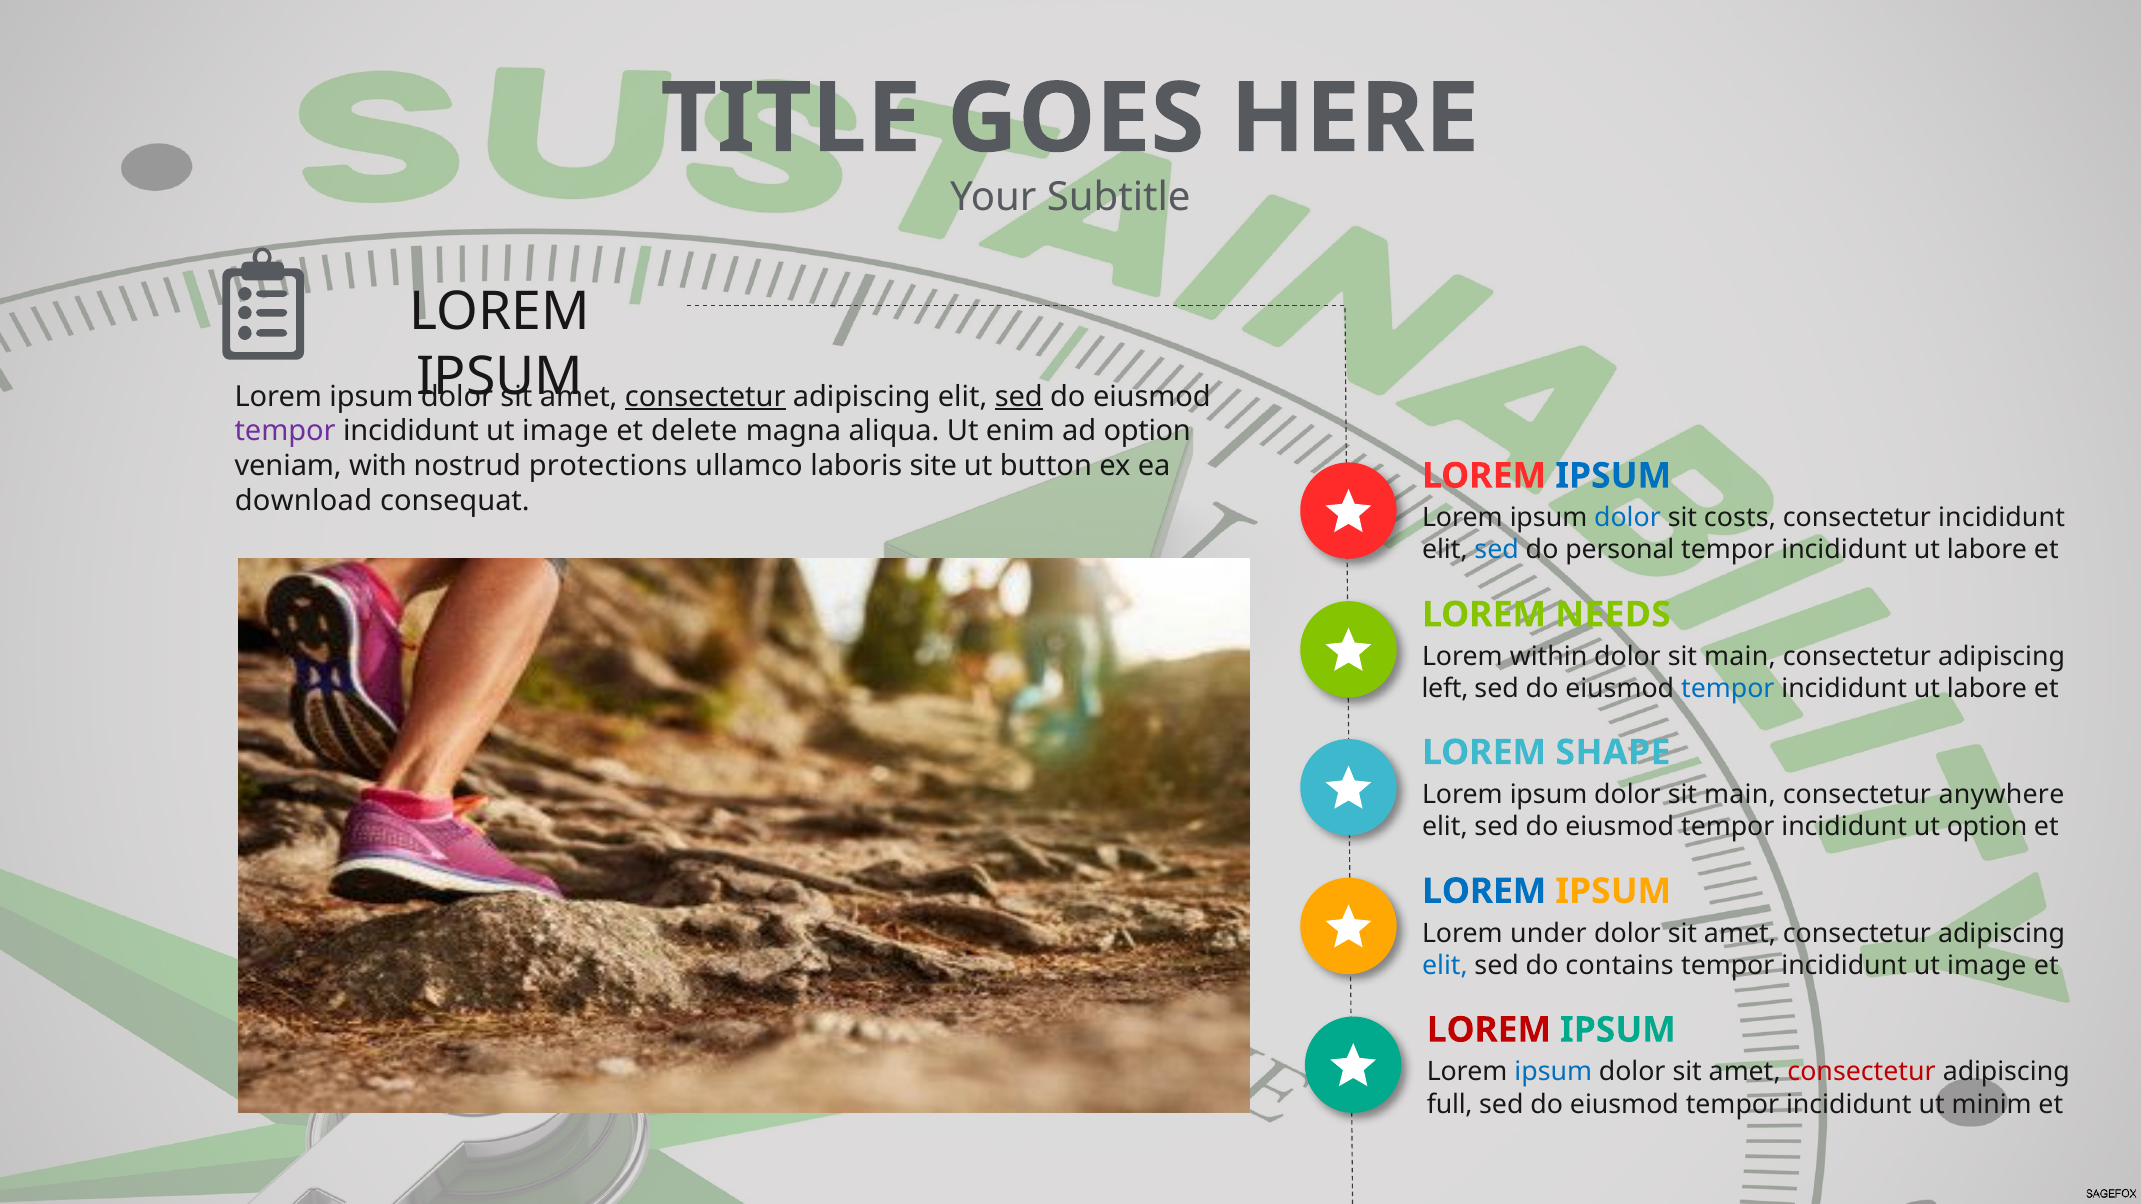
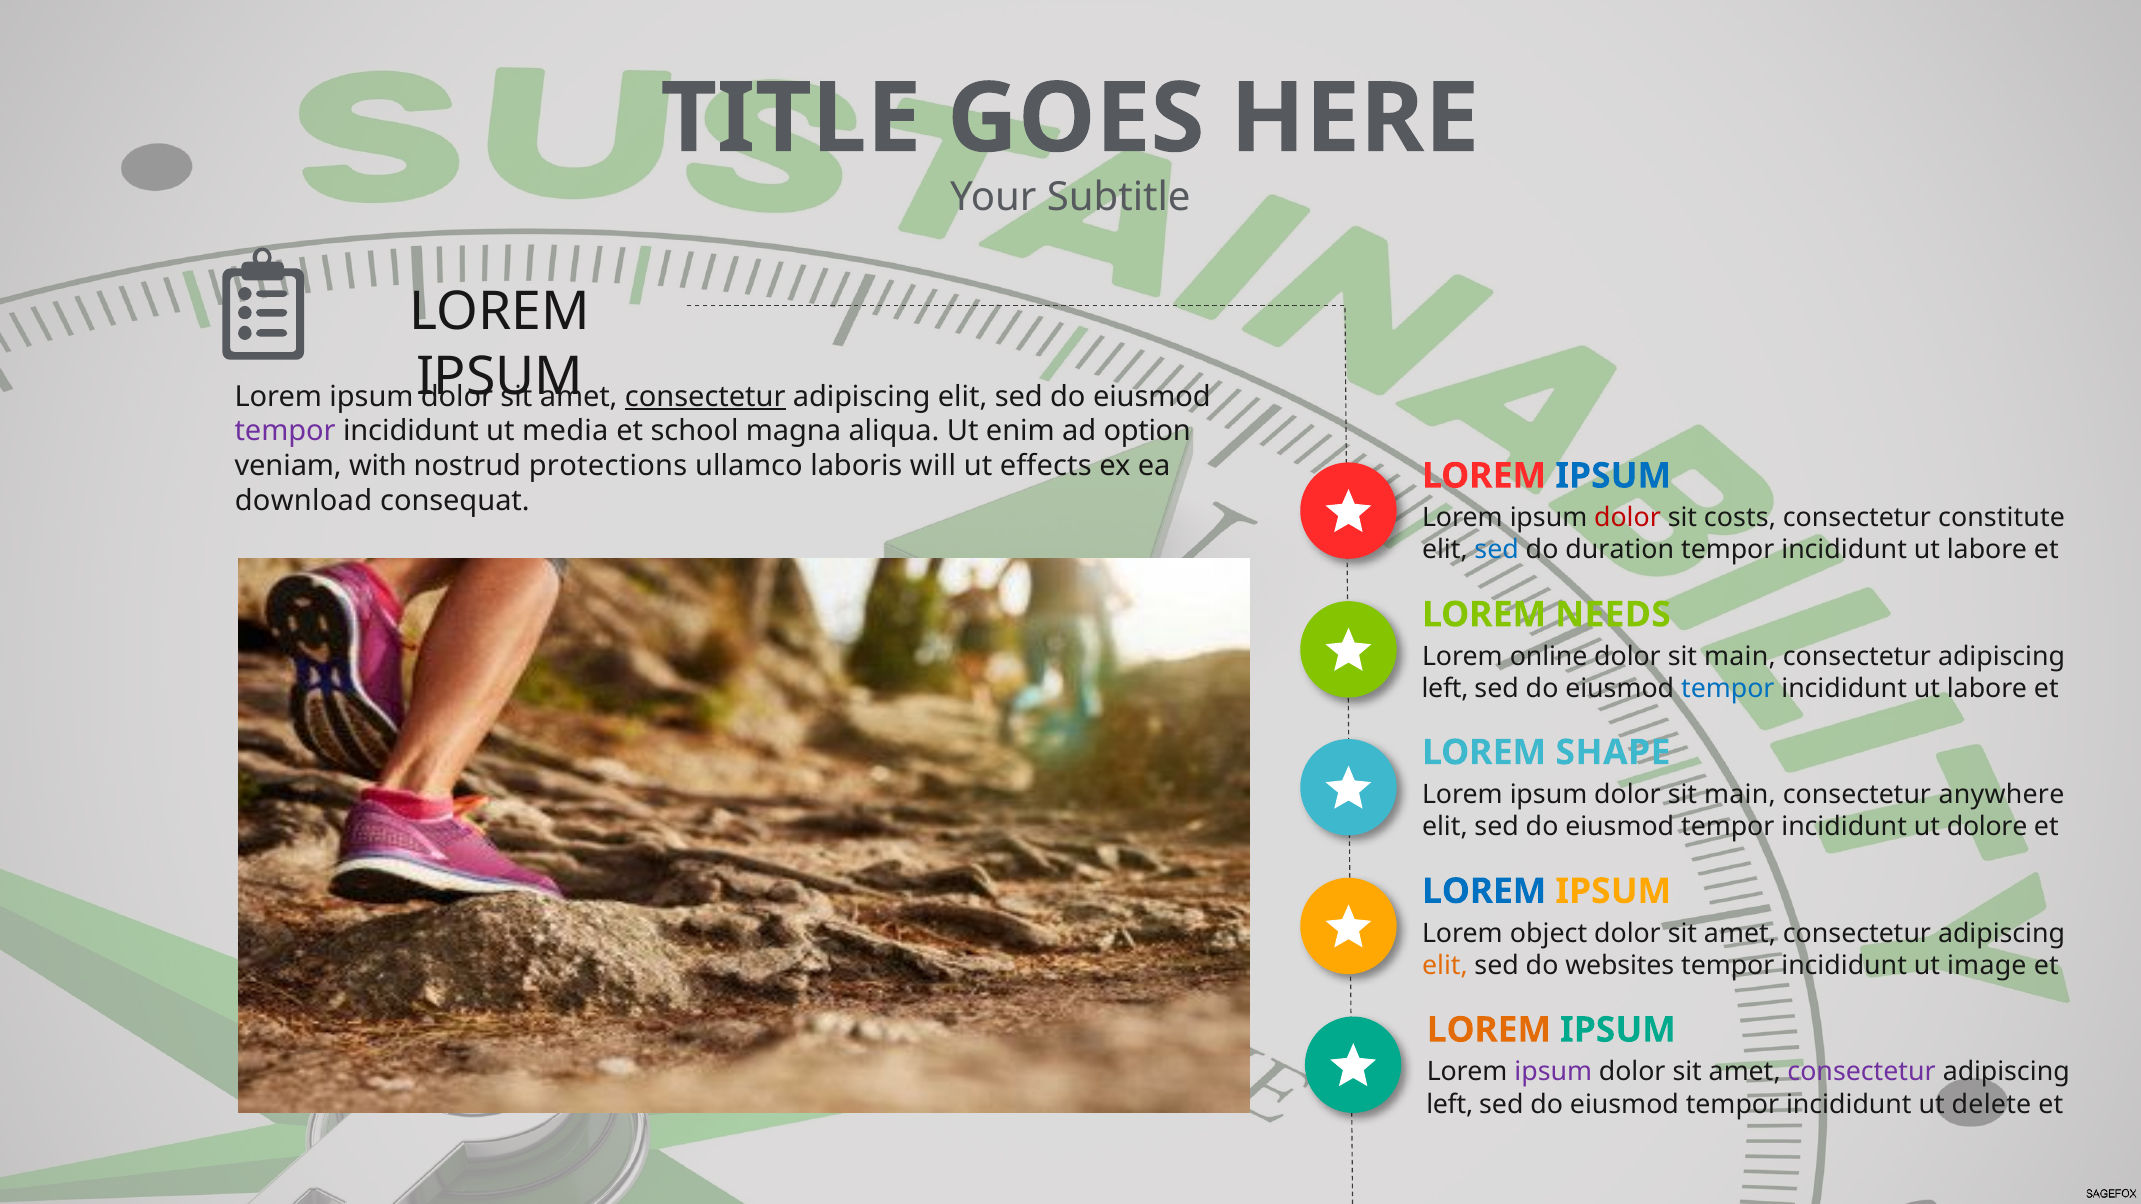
sed at (1019, 397) underline: present -> none
image at (565, 431): image -> media
delete: delete -> school
site: site -> will
button: button -> effects
dolor at (1627, 518) colour: blue -> red
consectetur incididunt: incididunt -> constitute
personal: personal -> duration
within: within -> online
ut option: option -> dolore
under: under -> object
elit at (1445, 966) colour: blue -> orange
contains: contains -> websites
LOREM at (1489, 1030) colour: red -> orange
ipsum at (1553, 1072) colour: blue -> purple
consectetur at (1862, 1072) colour: red -> purple
full at (1450, 1105): full -> left
minim: minim -> delete
